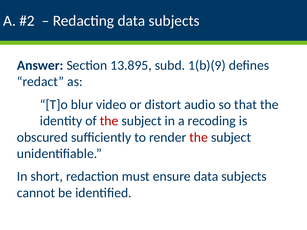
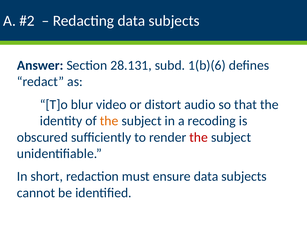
13.895: 13.895 -> 28.131
1(b)(9: 1(b)(9 -> 1(b)(6
the at (109, 121) colour: red -> orange
